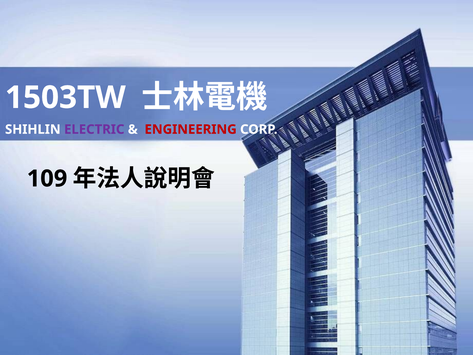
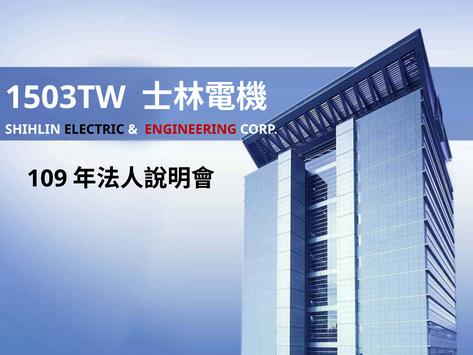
ELECTRIC colour: purple -> black
